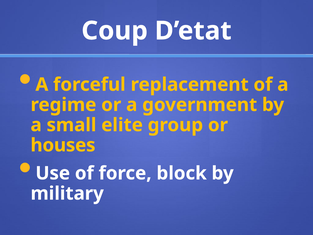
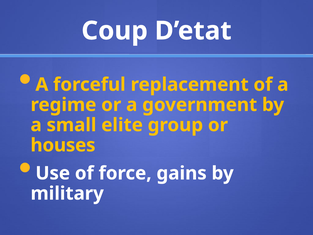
block: block -> gains
